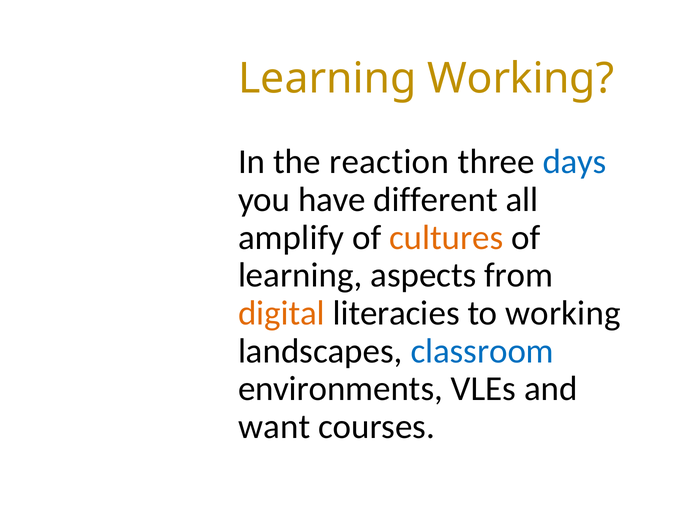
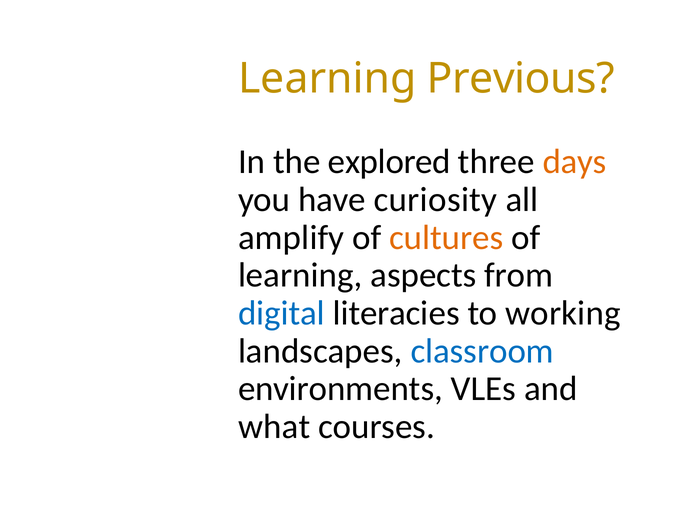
Learning Working: Working -> Previous
reaction: reaction -> explored
days colour: blue -> orange
different: different -> curiosity
digital colour: orange -> blue
want: want -> what
